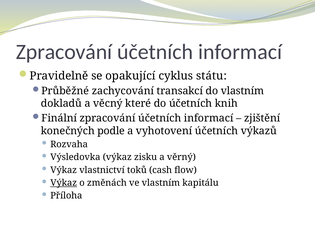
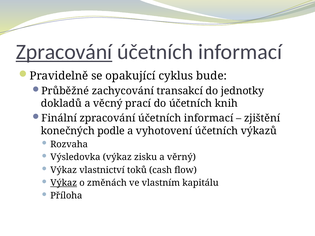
Zpracování at (64, 52) underline: none -> present
státu: státu -> bude
do vlastním: vlastním -> jednotky
které: které -> prací
